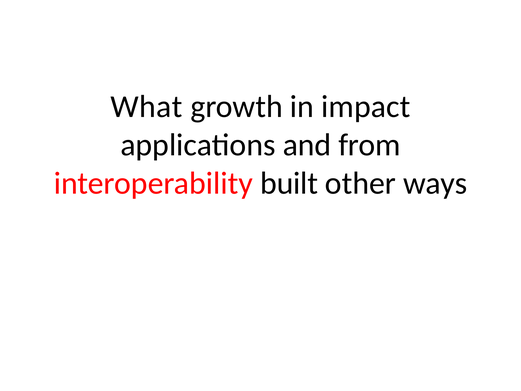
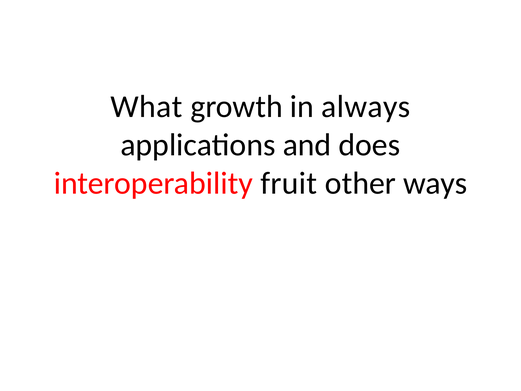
impact: impact -> always
from: from -> does
built: built -> fruit
